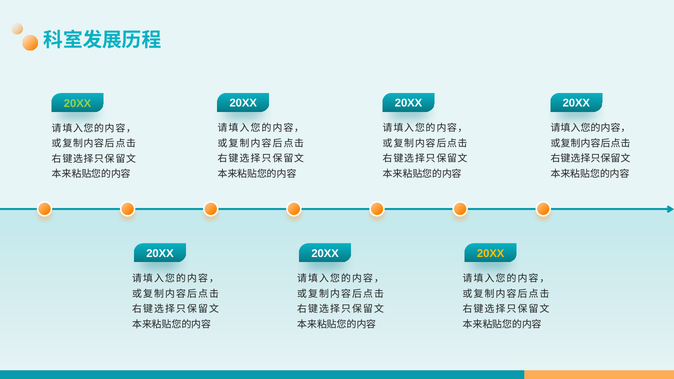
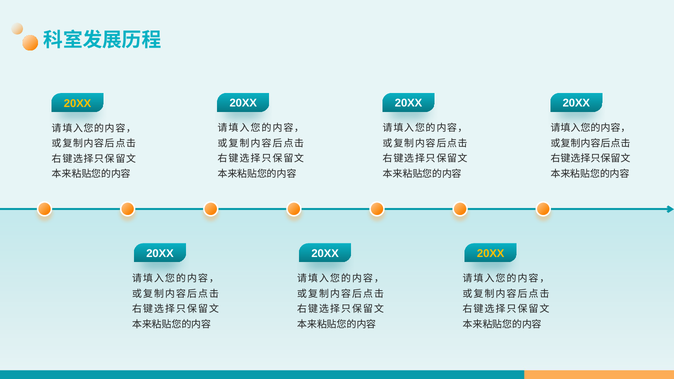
20XX at (78, 103) colour: light green -> yellow
